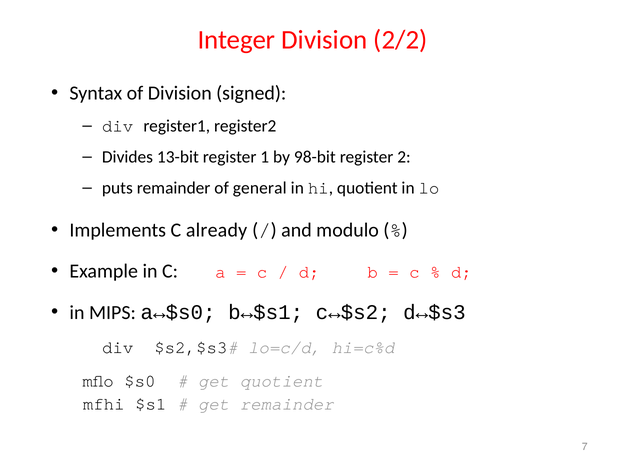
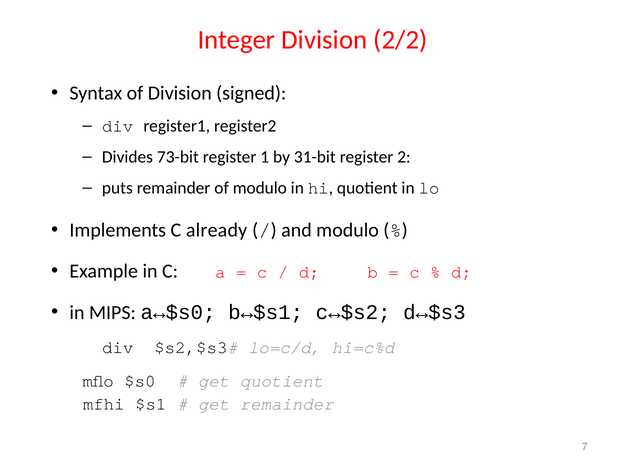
13-bit: 13-bit -> 73-bit
98-bit: 98-bit -> 31-bit
of general: general -> modulo
